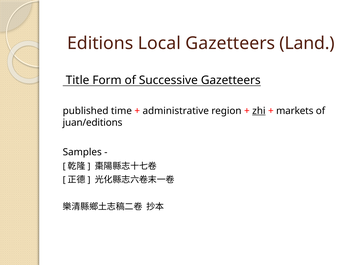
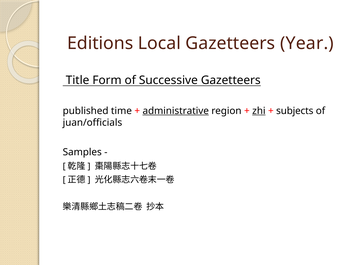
Land: Land -> Year
administrative underline: none -> present
markets: markets -> subjects
juan/editions: juan/editions -> juan/officials
